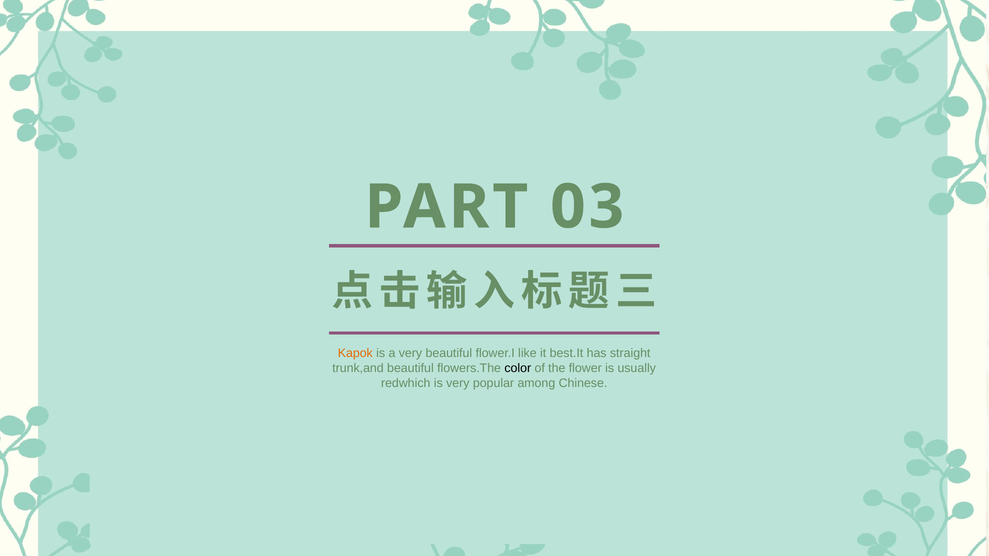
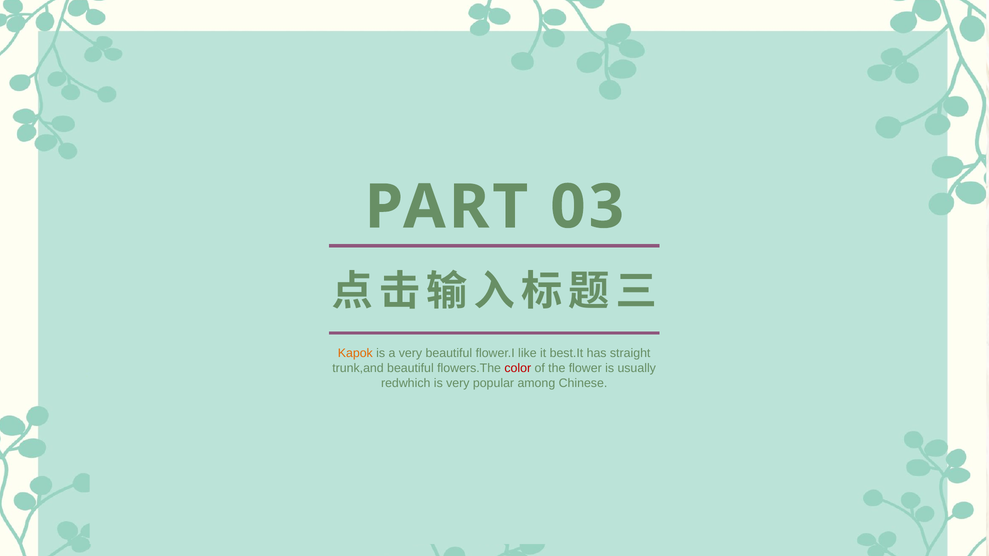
color colour: black -> red
